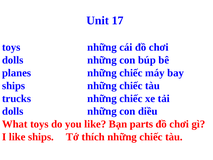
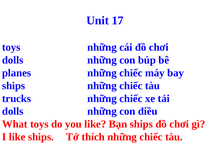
Bạn parts: parts -> ships
